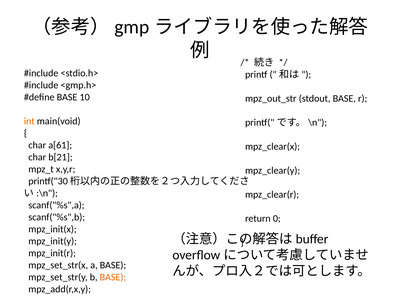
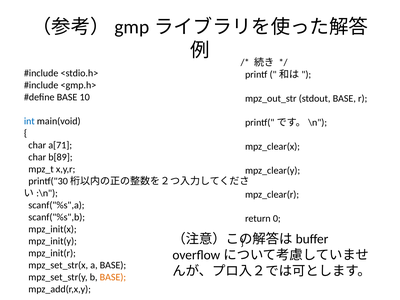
int colour: orange -> blue
a[61: a[61 -> a[71
b[21: b[21 -> b[89
